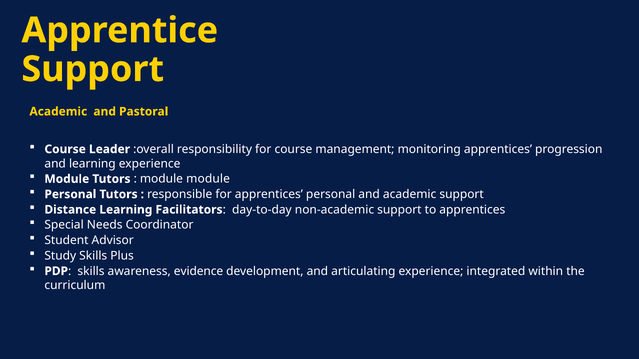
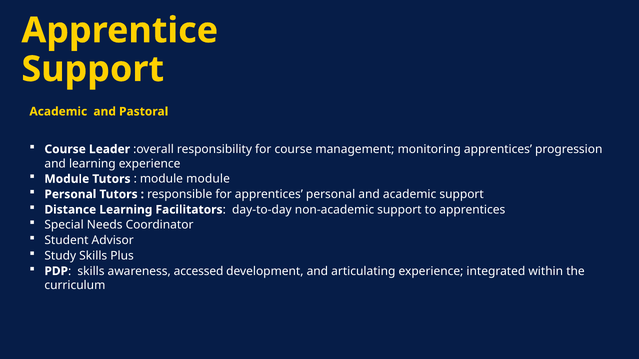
evidence: evidence -> accessed
